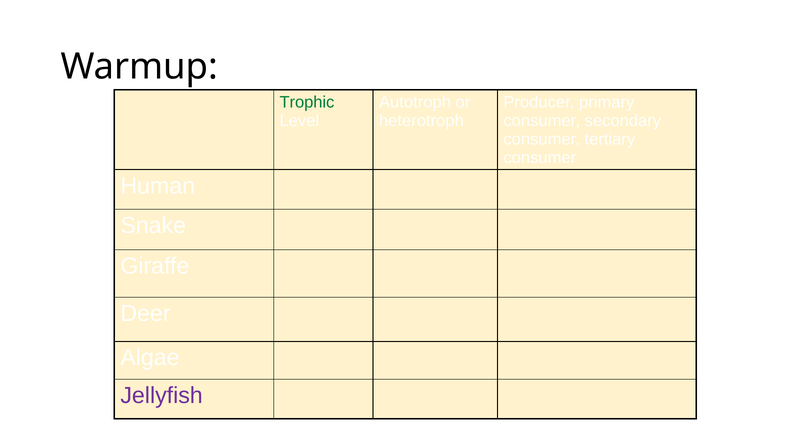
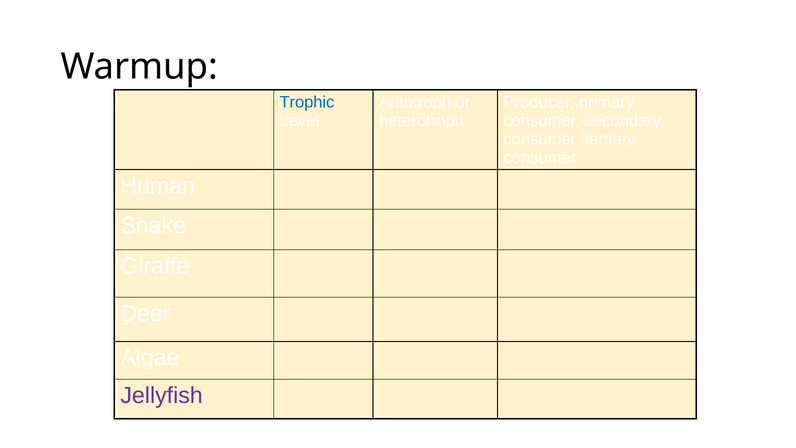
Trophic colour: green -> blue
